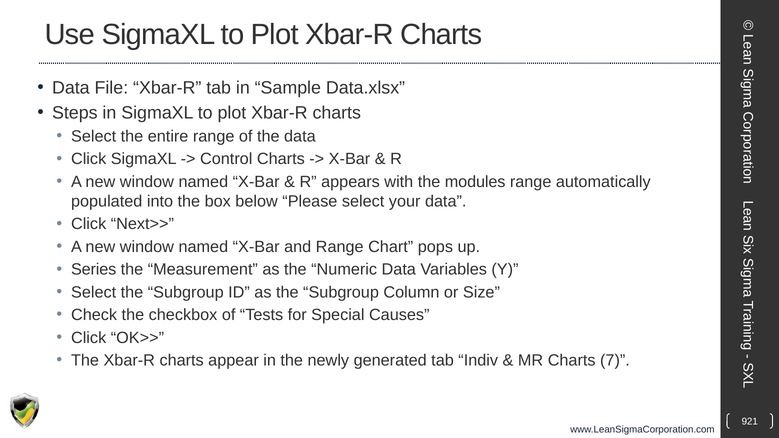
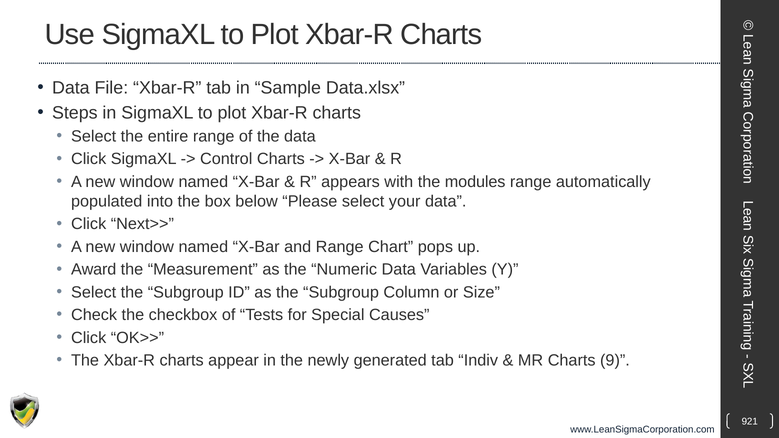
Series: Series -> Award
7: 7 -> 9
